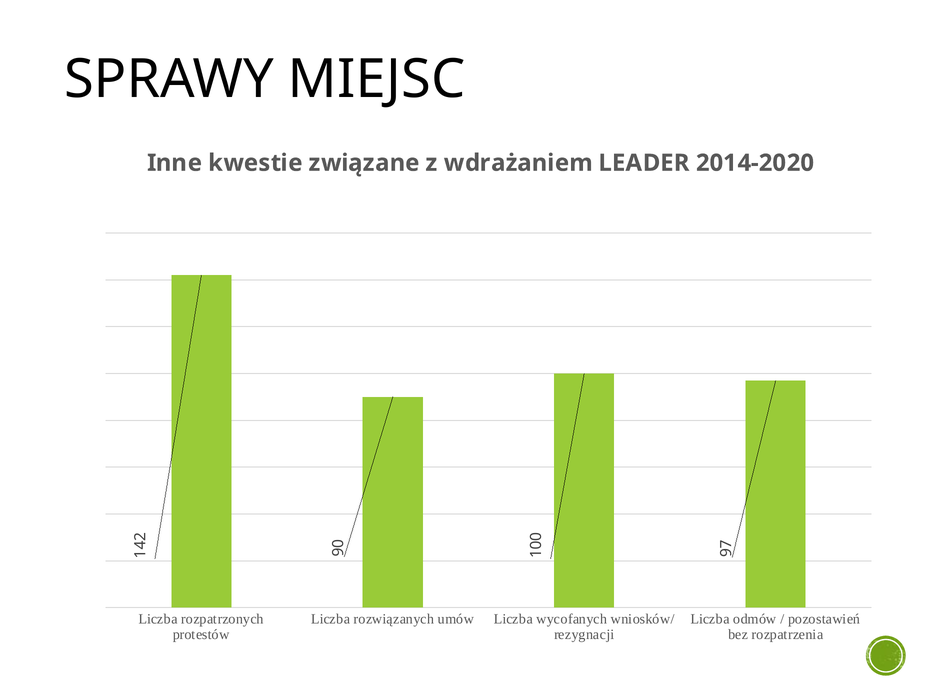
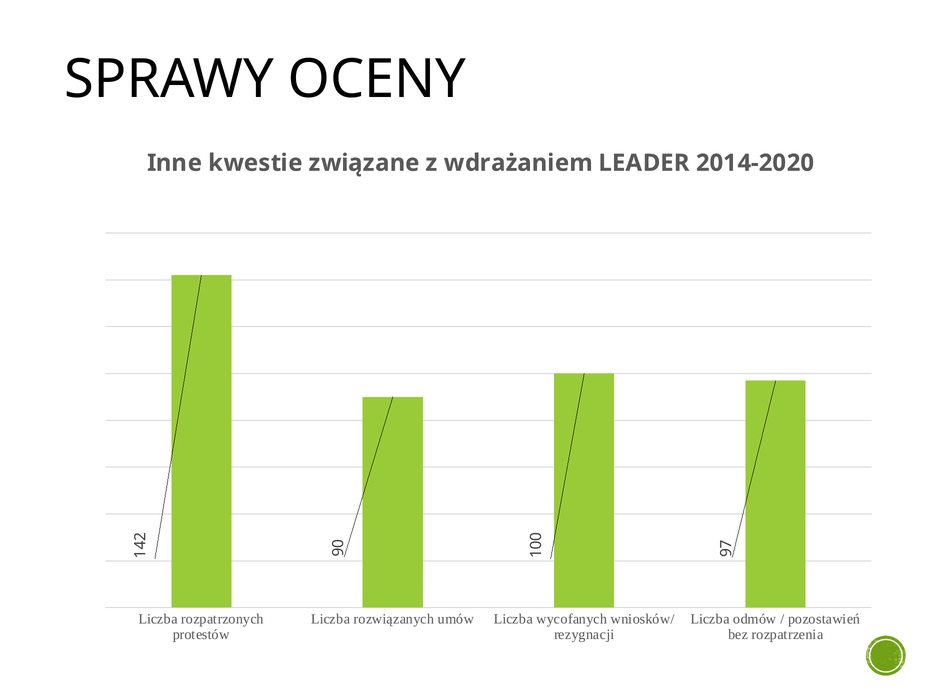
MIEJSC: MIEJSC -> OCENY
